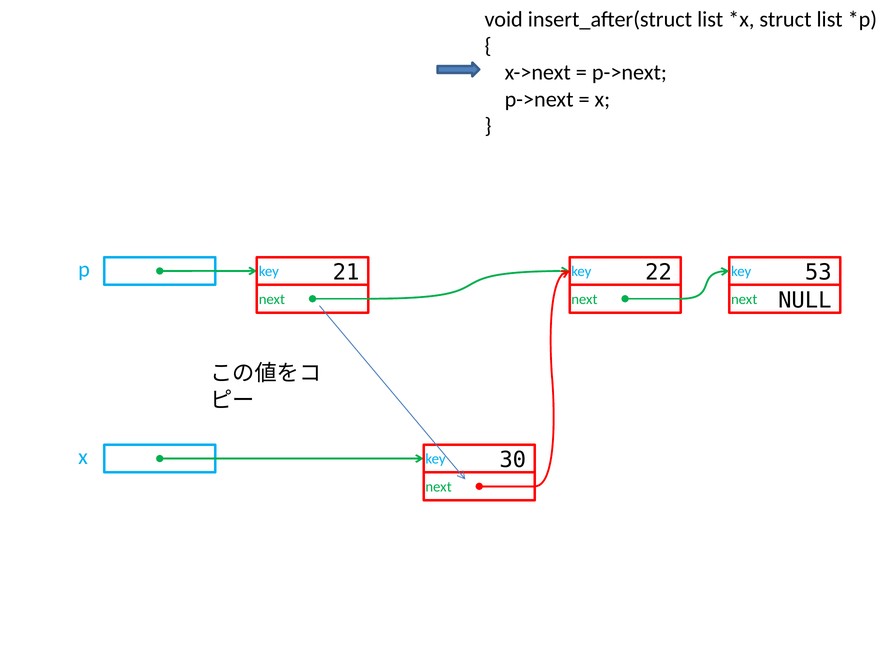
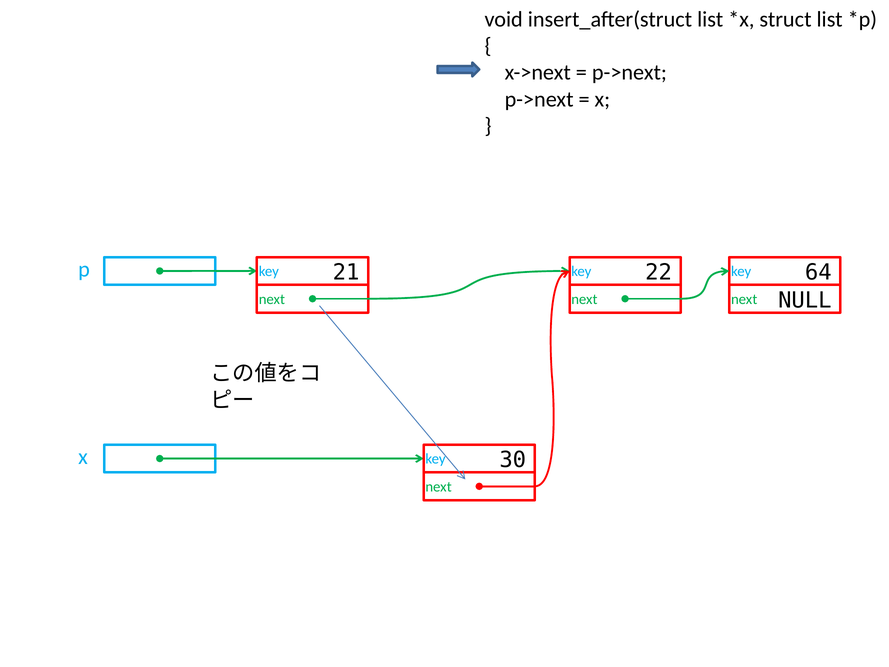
53: 53 -> 64
